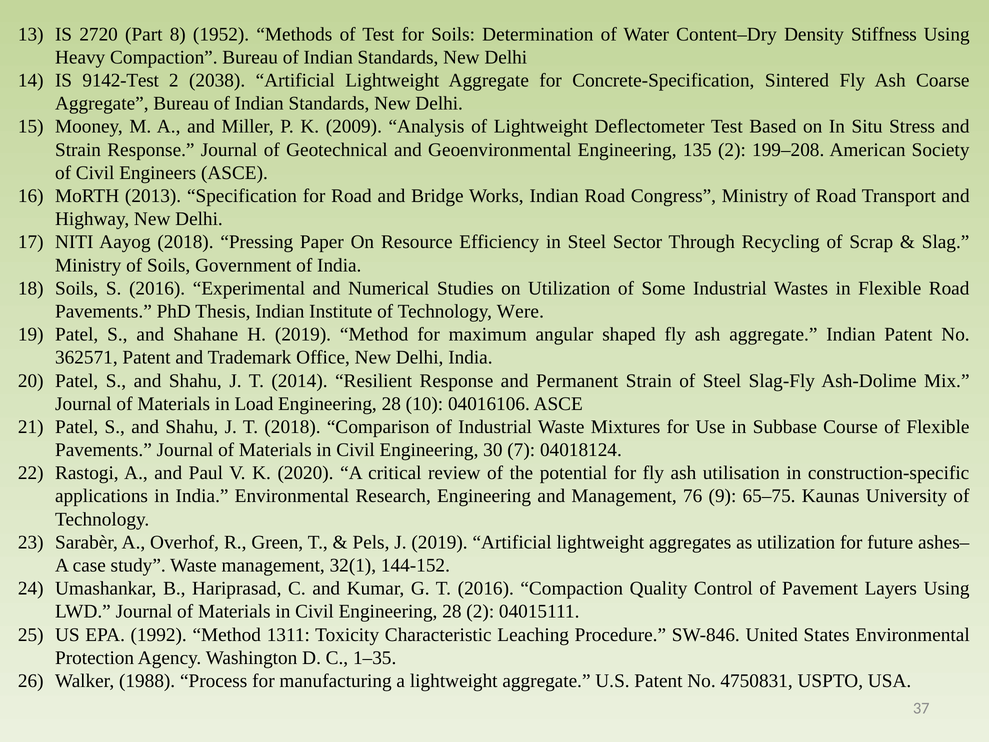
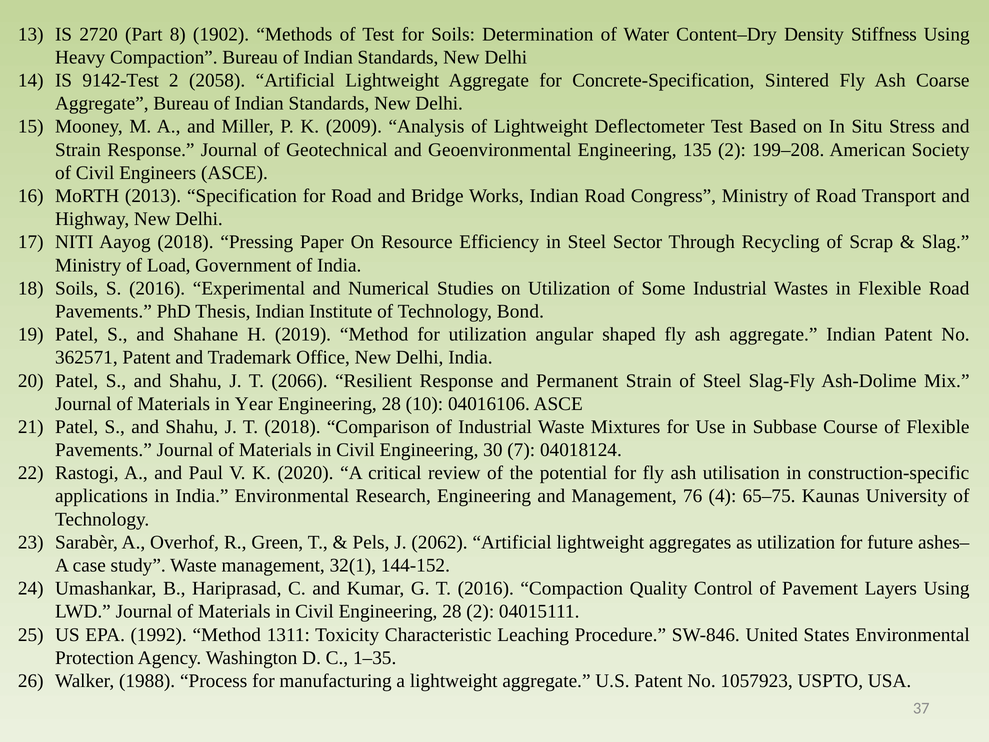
1952: 1952 -> 1902
2038: 2038 -> 2058
of Soils: Soils -> Load
Were: Were -> Bond
for maximum: maximum -> utilization
2014: 2014 -> 2066
Load: Load -> Year
9: 9 -> 4
J 2019: 2019 -> 2062
4750831: 4750831 -> 1057923
